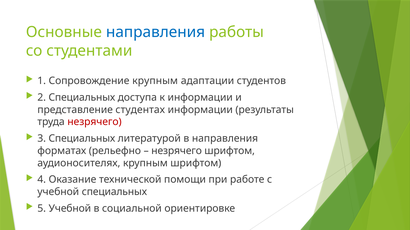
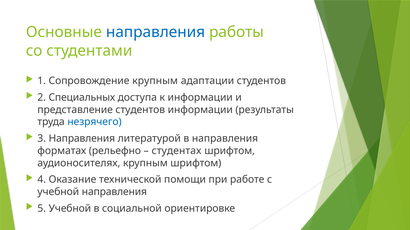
представление студентах: студентах -> студентов
незрячего at (94, 122) colour: red -> blue
3 Специальных: Специальных -> Направления
незрячего at (177, 151): незрячего -> студентах
учебной специальных: специальных -> направления
